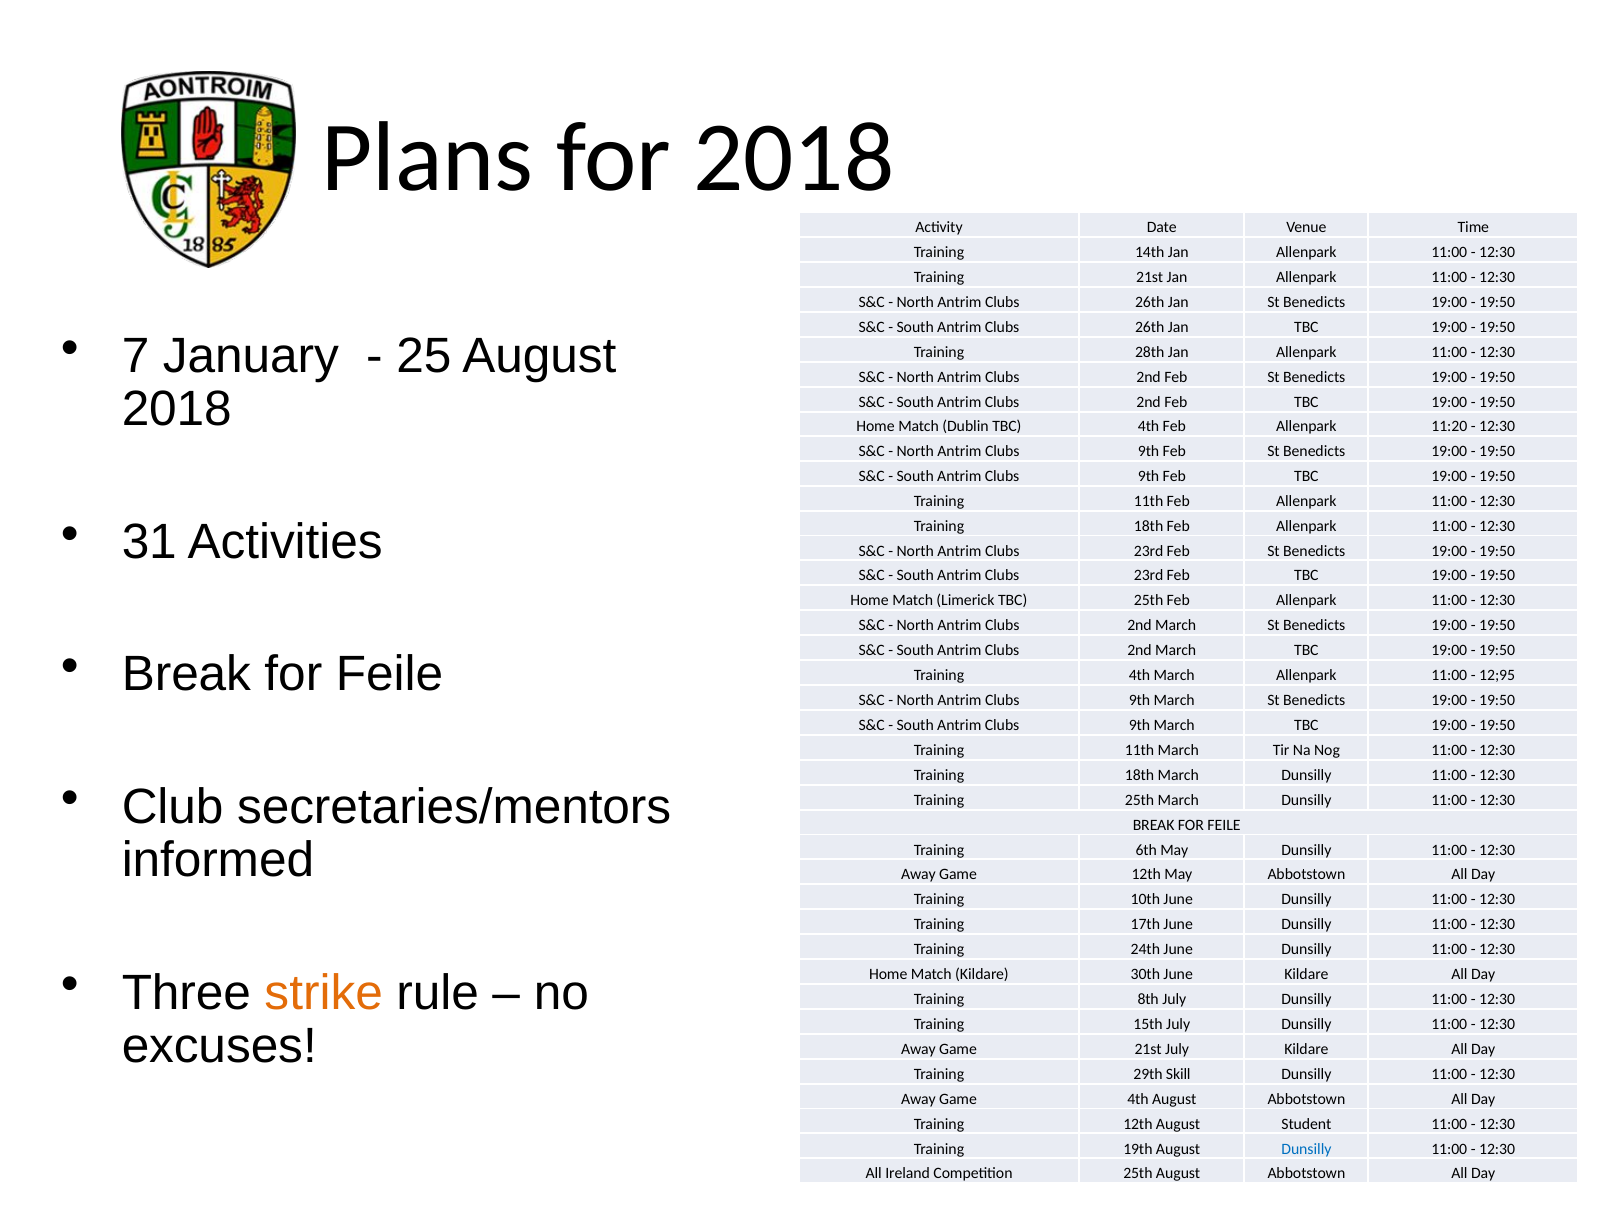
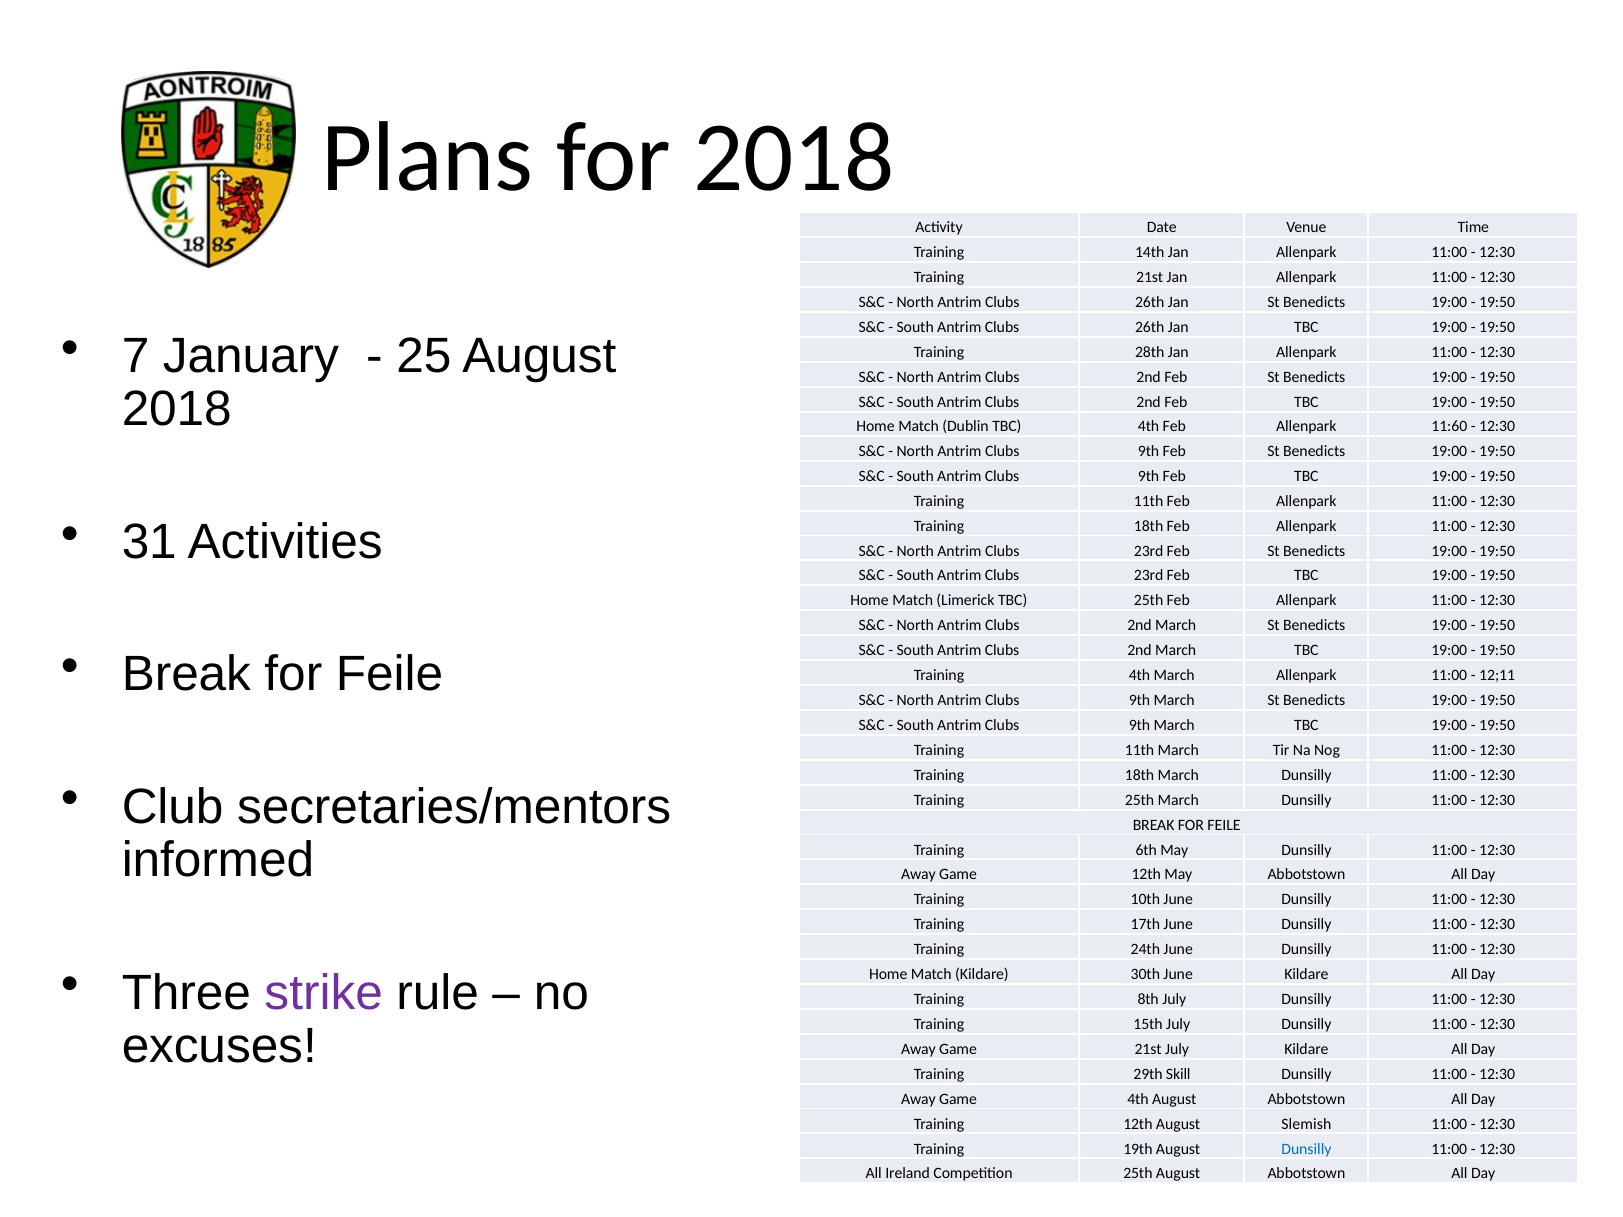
11:20: 11:20 -> 11:60
12;95: 12;95 -> 12;11
strike colour: orange -> purple
Student: Student -> Slemish
